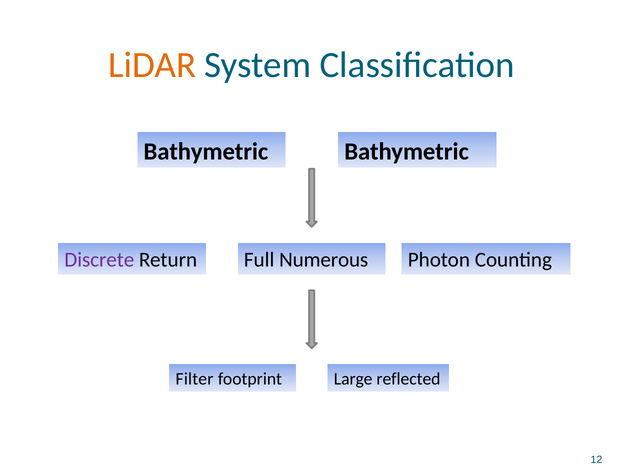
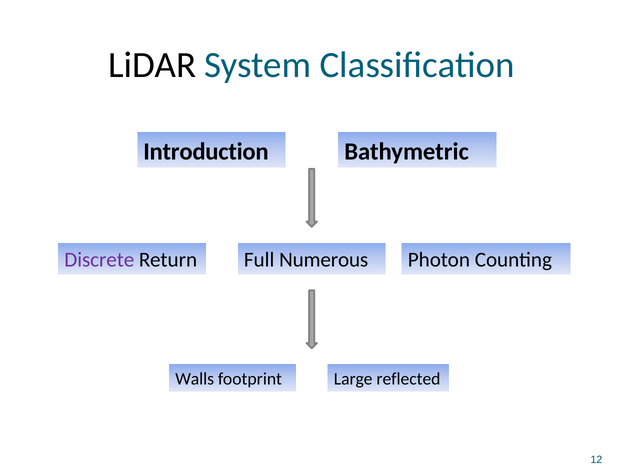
LiDAR colour: orange -> black
Bathymetric at (206, 152): Bathymetric -> Introduction
Filter: Filter -> Walls
